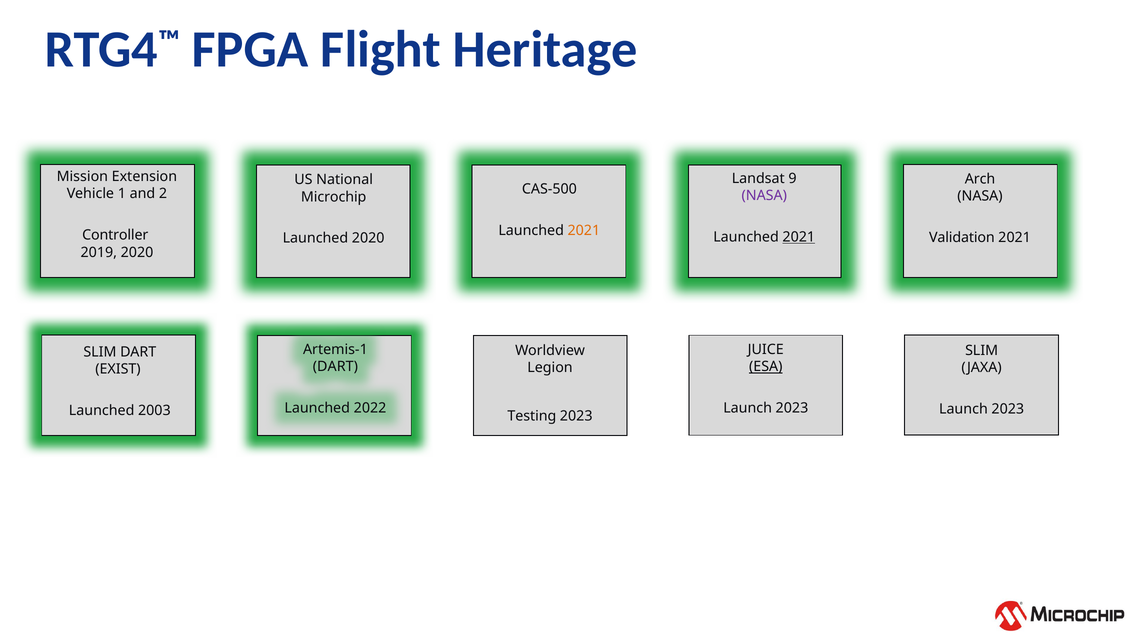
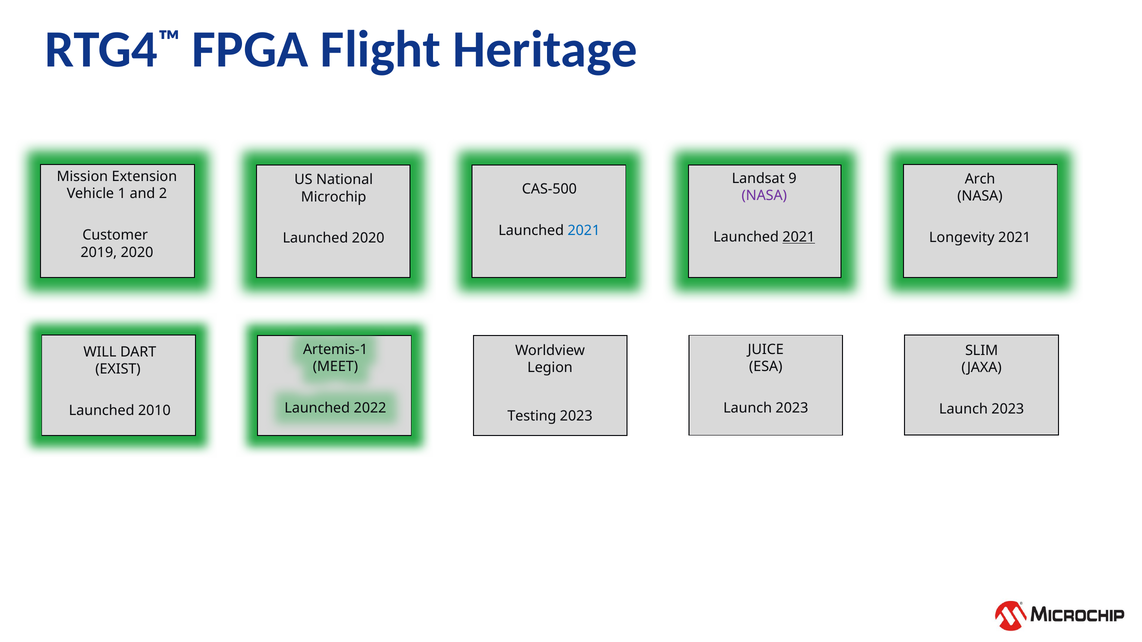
2021 at (584, 231) colour: orange -> blue
Controller: Controller -> Customer
Validation: Validation -> Longevity
SLIM at (100, 352): SLIM -> WILL
DART at (335, 367): DART -> MEET
ESA underline: present -> none
2003: 2003 -> 2010
